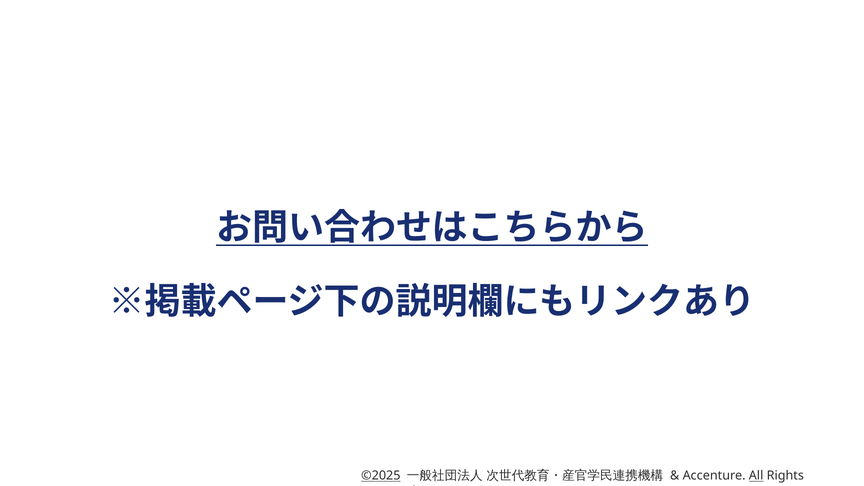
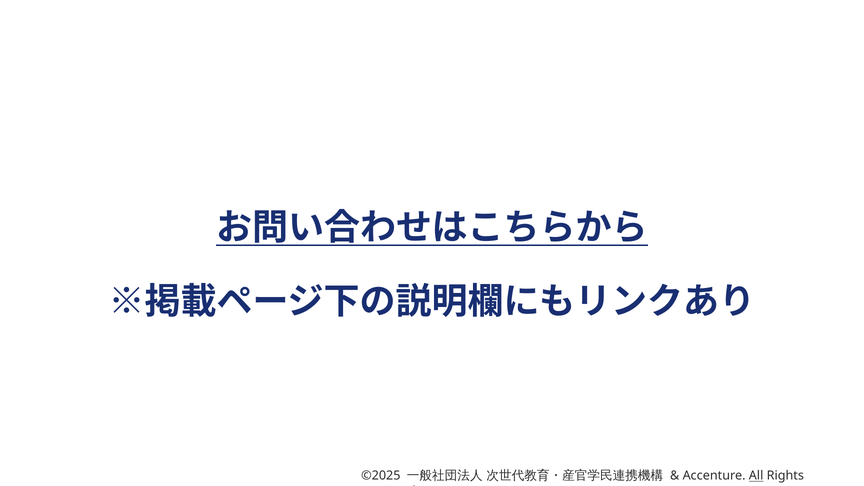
©2025 underline: present -> none
